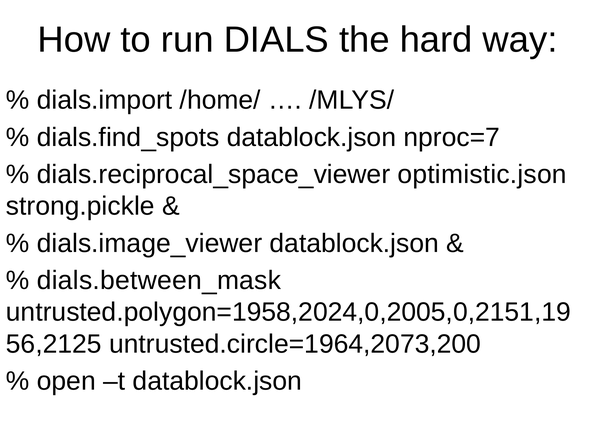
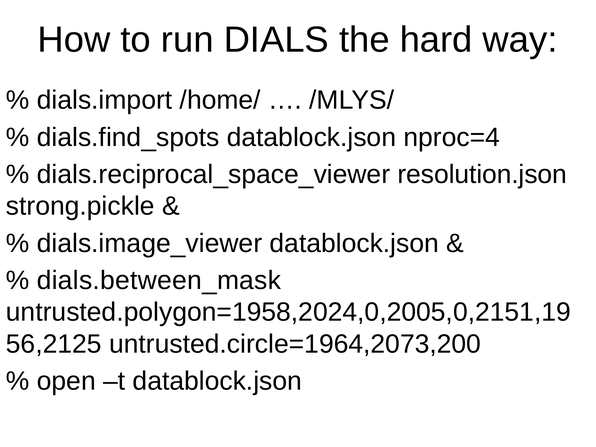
nproc=7: nproc=7 -> nproc=4
optimistic.json: optimistic.json -> resolution.json
